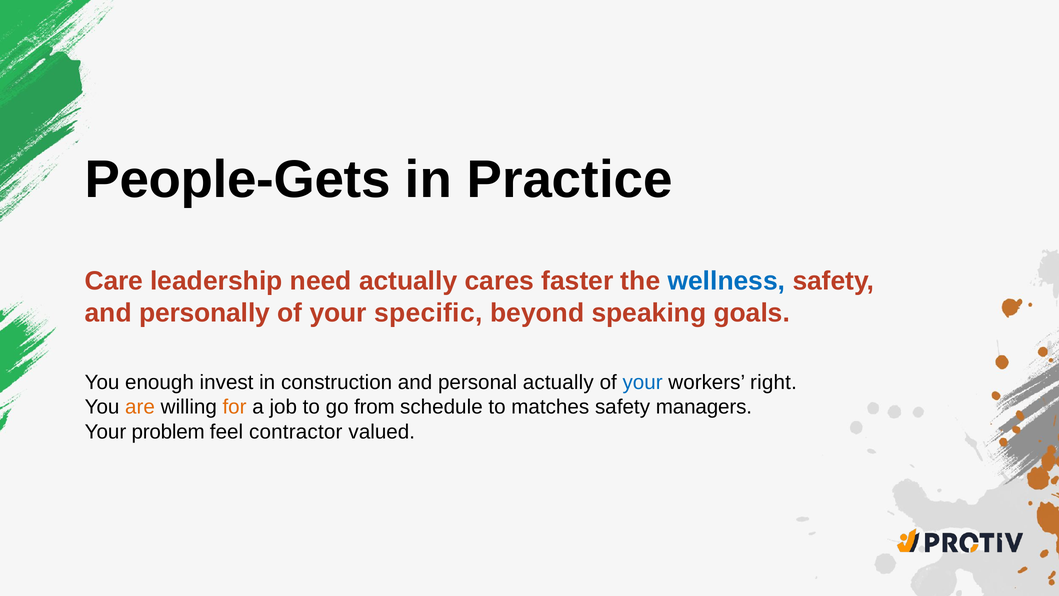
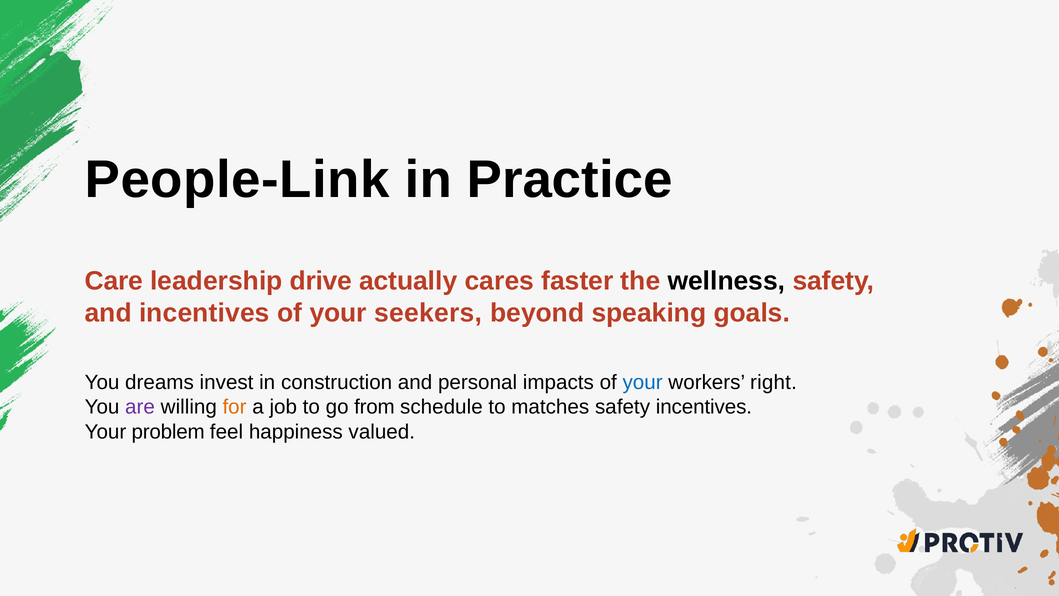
People-Gets: People-Gets -> People-Link
need: need -> drive
wellness colour: blue -> black
and personally: personally -> incentives
specific: specific -> seekers
enough: enough -> dreams
personal actually: actually -> impacts
are colour: orange -> purple
safety managers: managers -> incentives
contractor: contractor -> happiness
